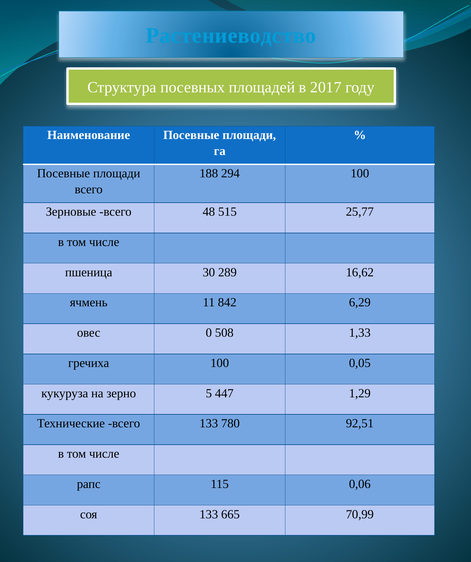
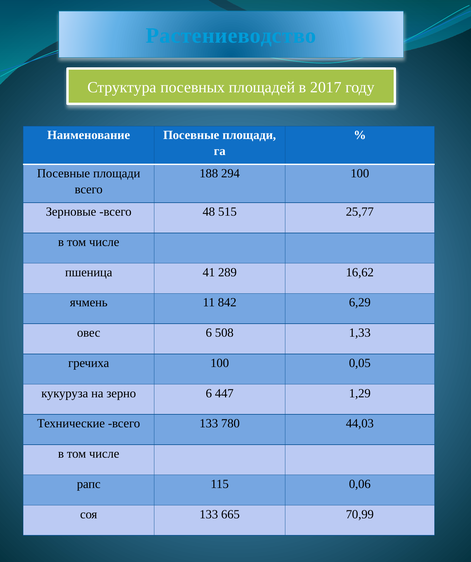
30: 30 -> 41
овес 0: 0 -> 6
зерно 5: 5 -> 6
92,51: 92,51 -> 44,03
